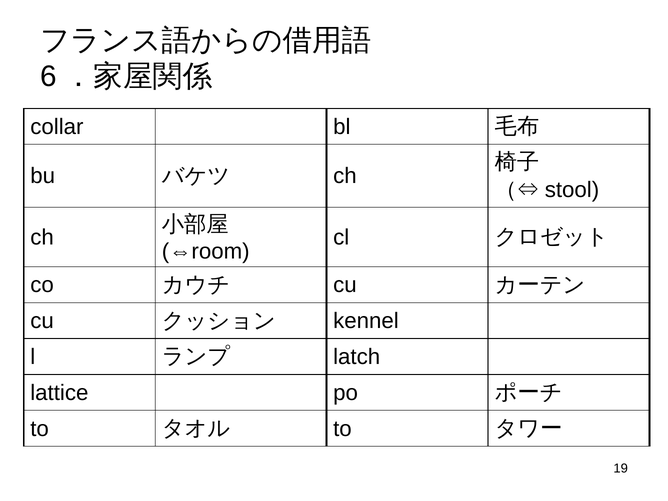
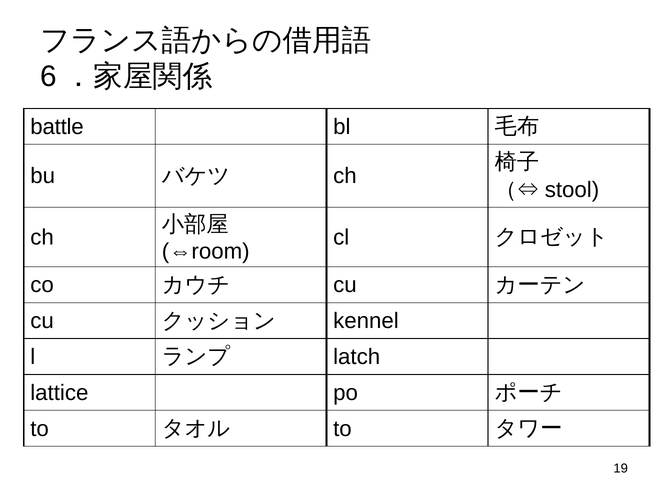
collar: collar -> battle
